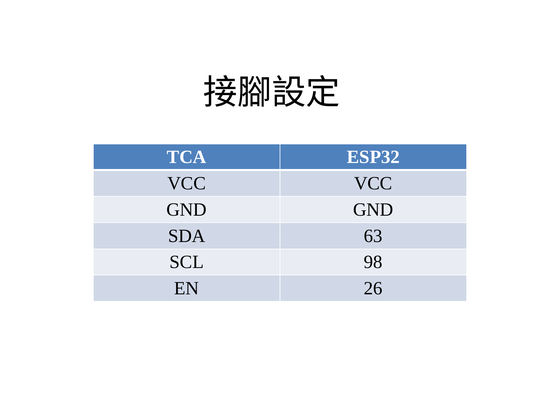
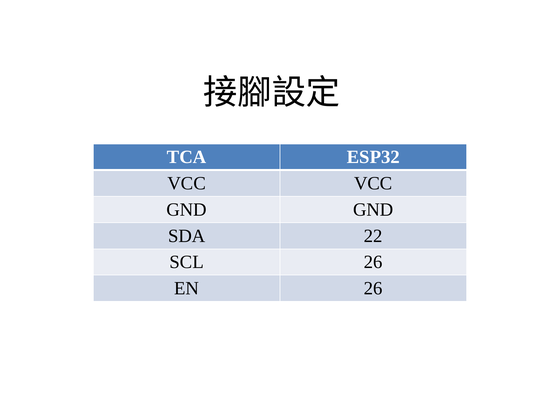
63: 63 -> 22
SCL 98: 98 -> 26
